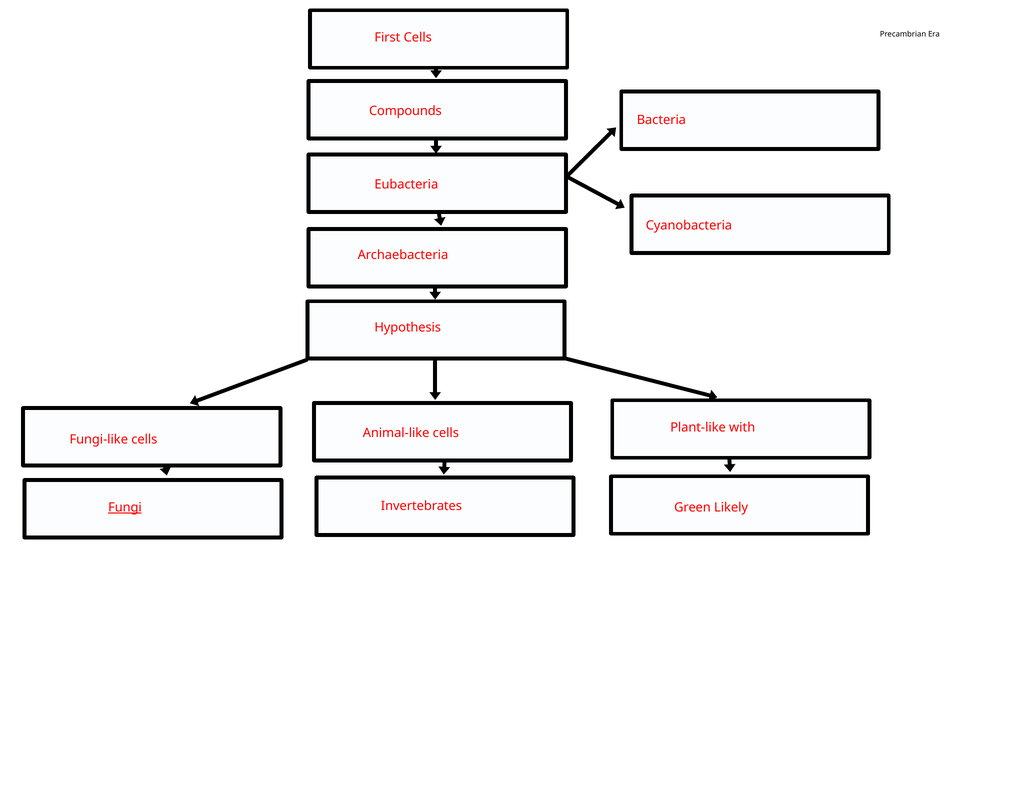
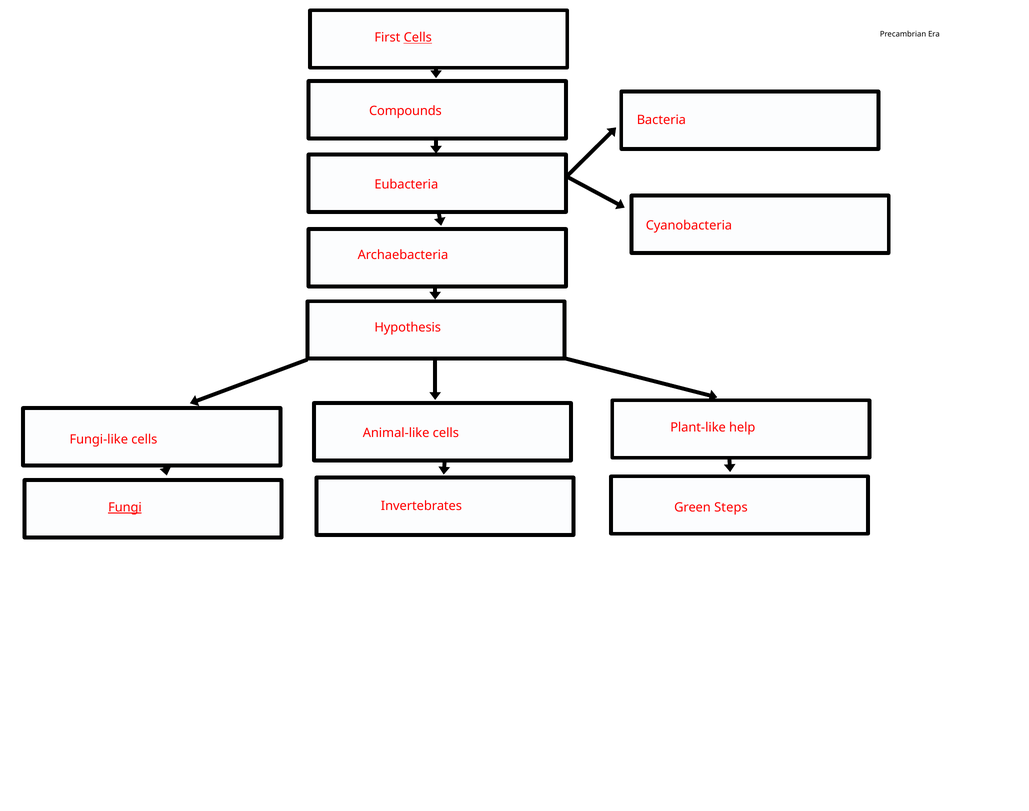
Cells at (418, 38) underline: none -> present
with: with -> help
Likely: Likely -> Steps
